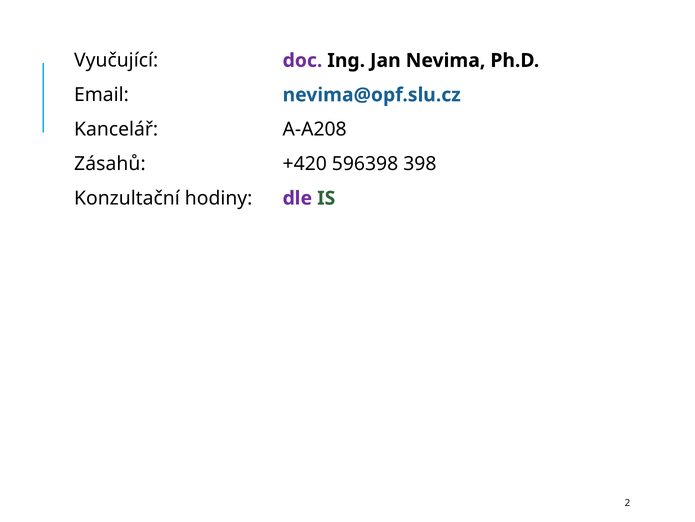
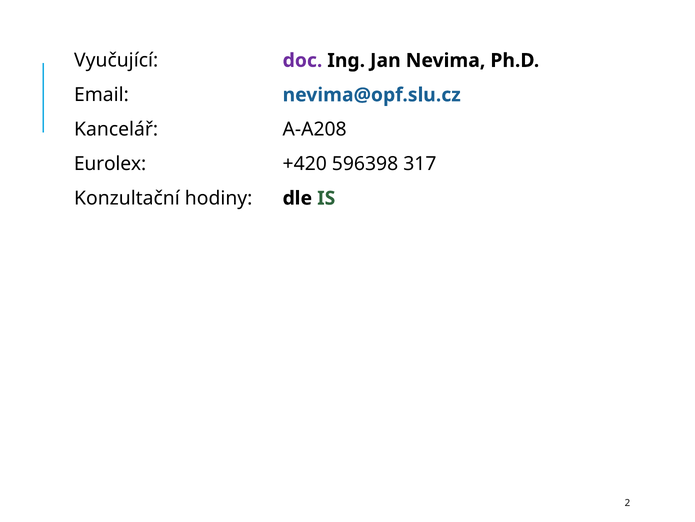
Zásahů: Zásahů -> Eurolex
398: 398 -> 317
dle colour: purple -> black
